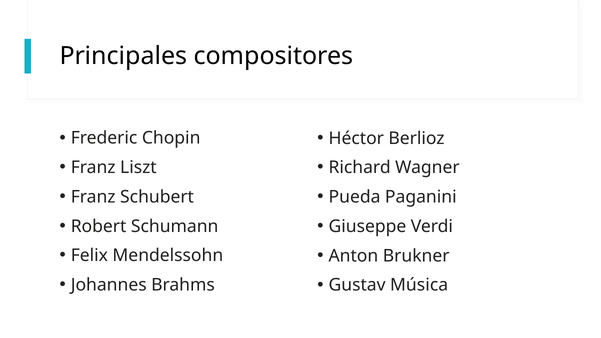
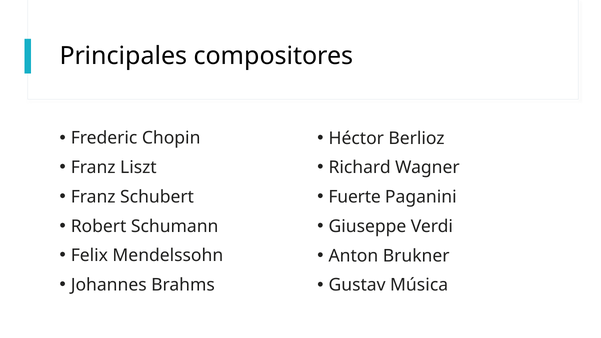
Pueda: Pueda -> Fuerte
